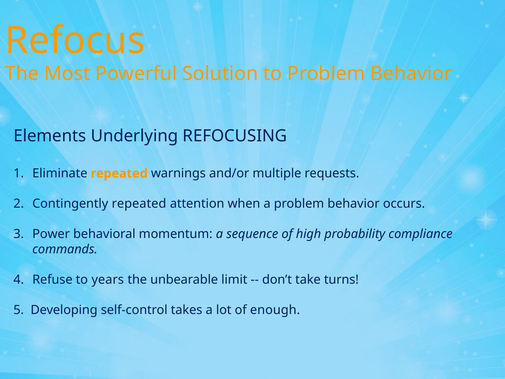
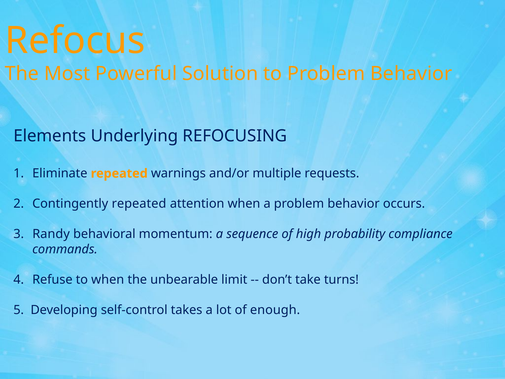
Power: Power -> Randy
to years: years -> when
